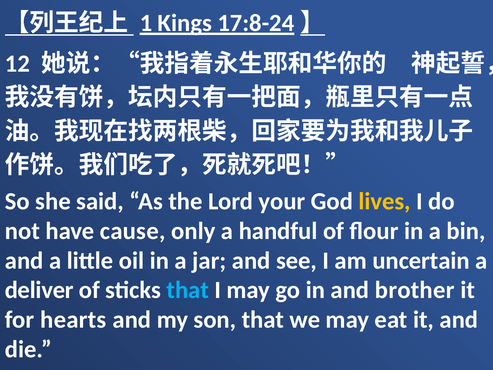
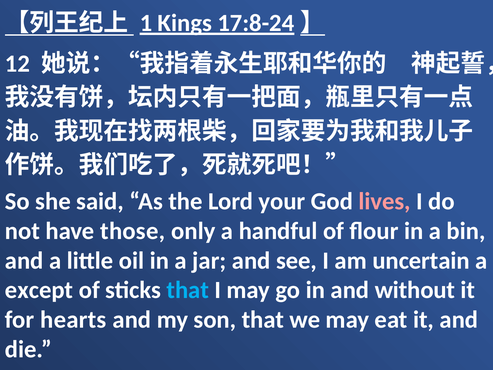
lives colour: yellow -> pink
cause: cause -> those
deliver: deliver -> except
brother: brother -> without
